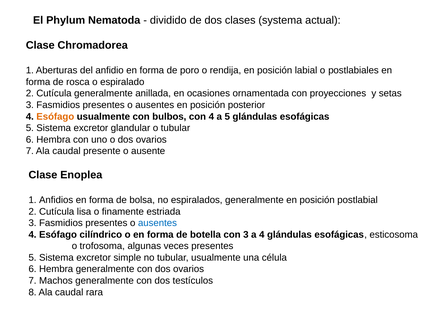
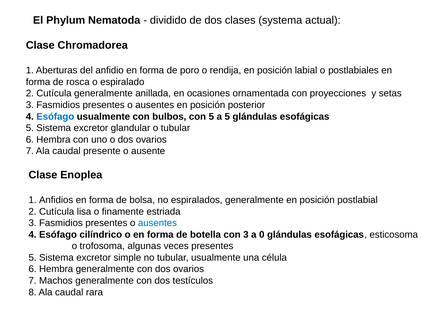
Esófago at (55, 117) colour: orange -> blue
con 4: 4 -> 5
a 4: 4 -> 0
